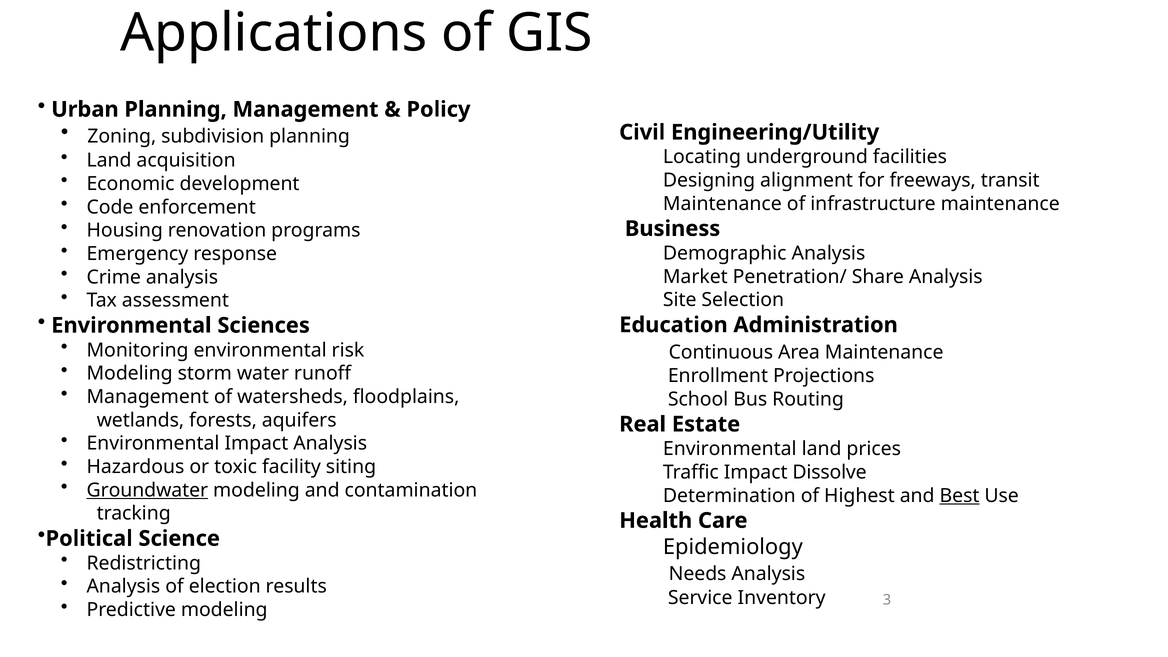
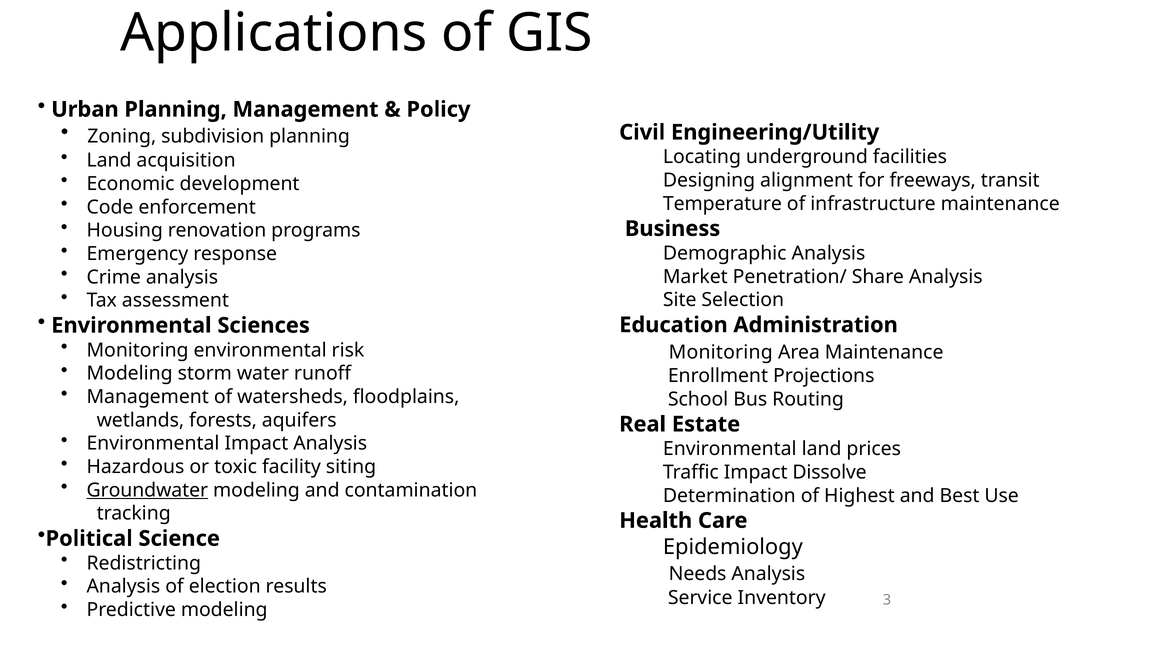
Maintenance at (722, 204): Maintenance -> Temperature
Continuous at (721, 352): Continuous -> Monitoring
Best underline: present -> none
